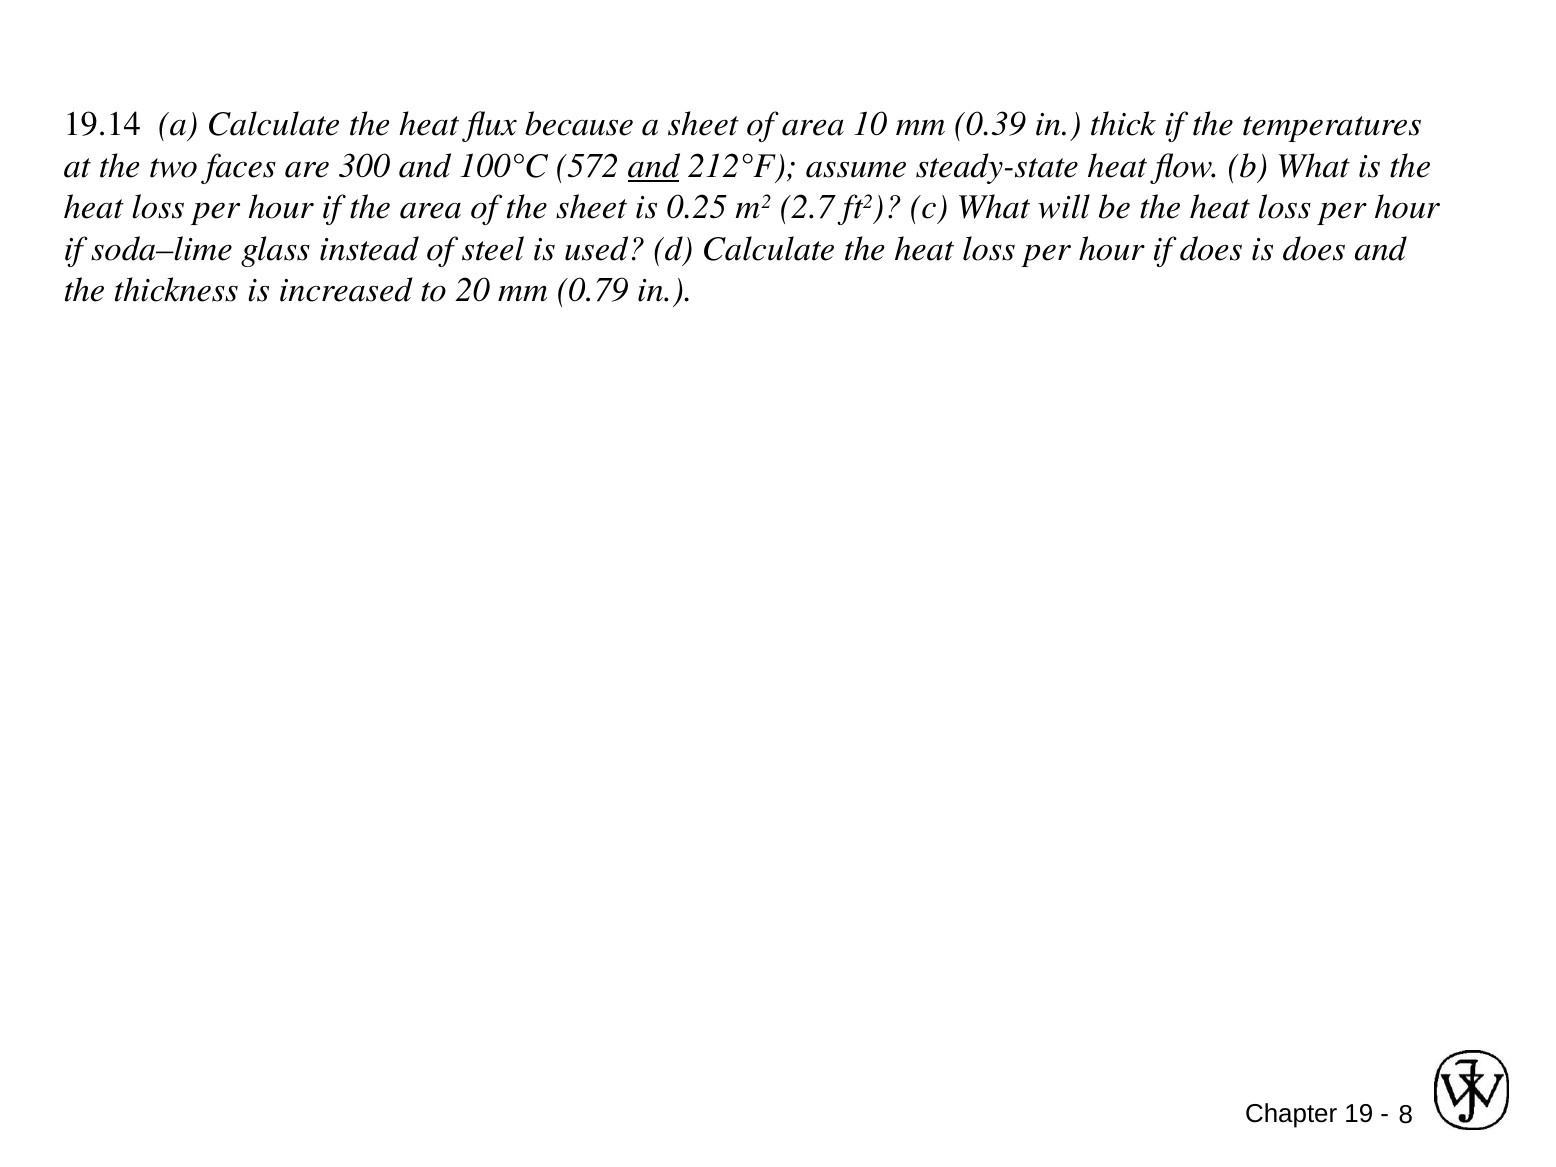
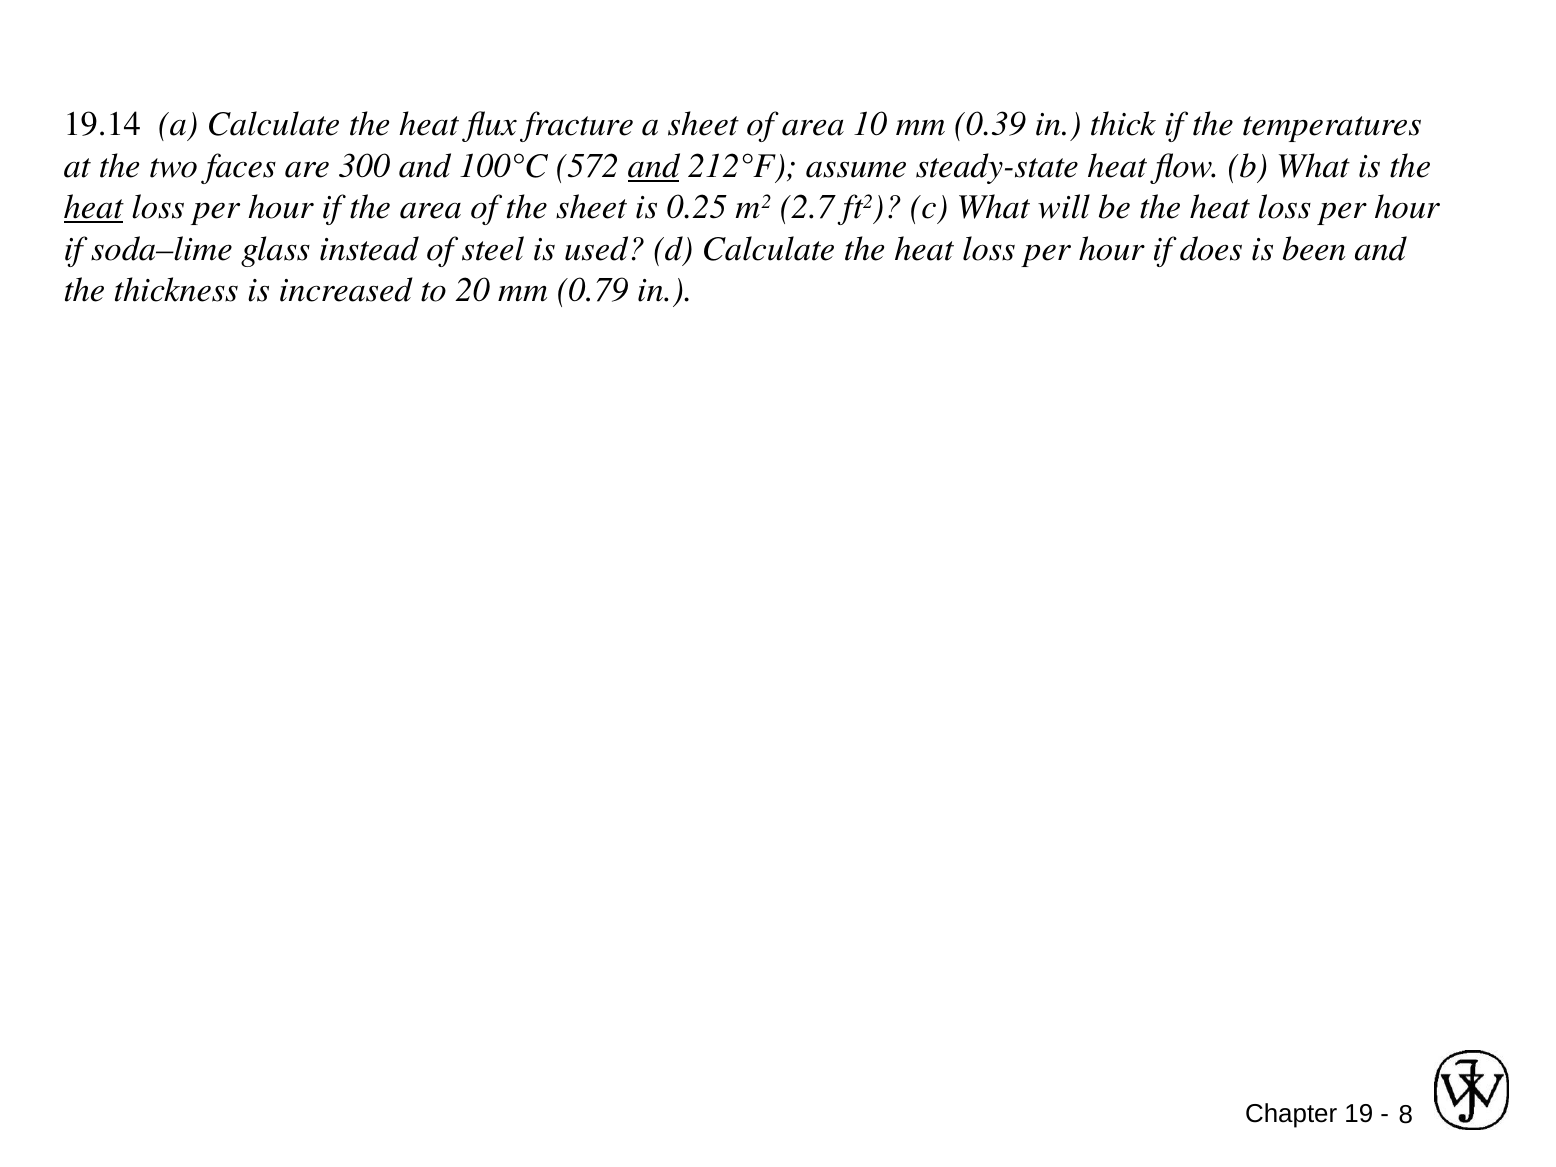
because: because -> fracture
heat at (93, 207) underline: none -> present
is does: does -> been
